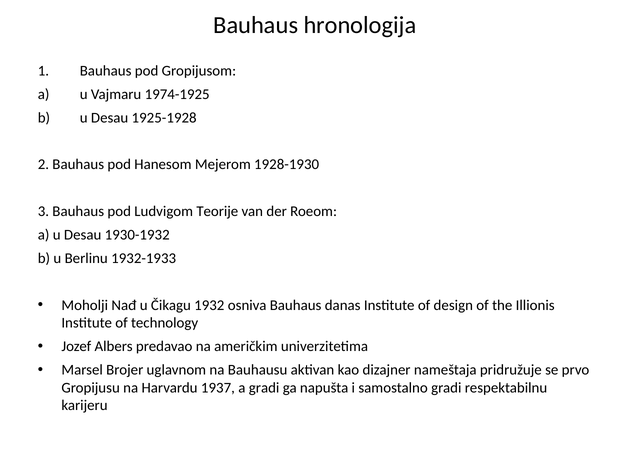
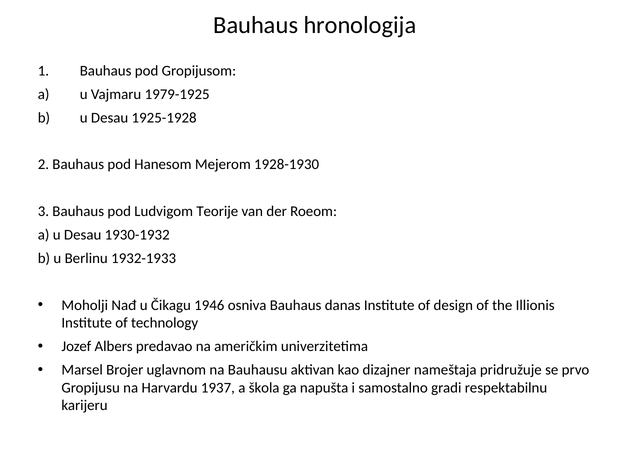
1974-1925: 1974-1925 -> 1979-1925
1932: 1932 -> 1946
a gradi: gradi -> škola
